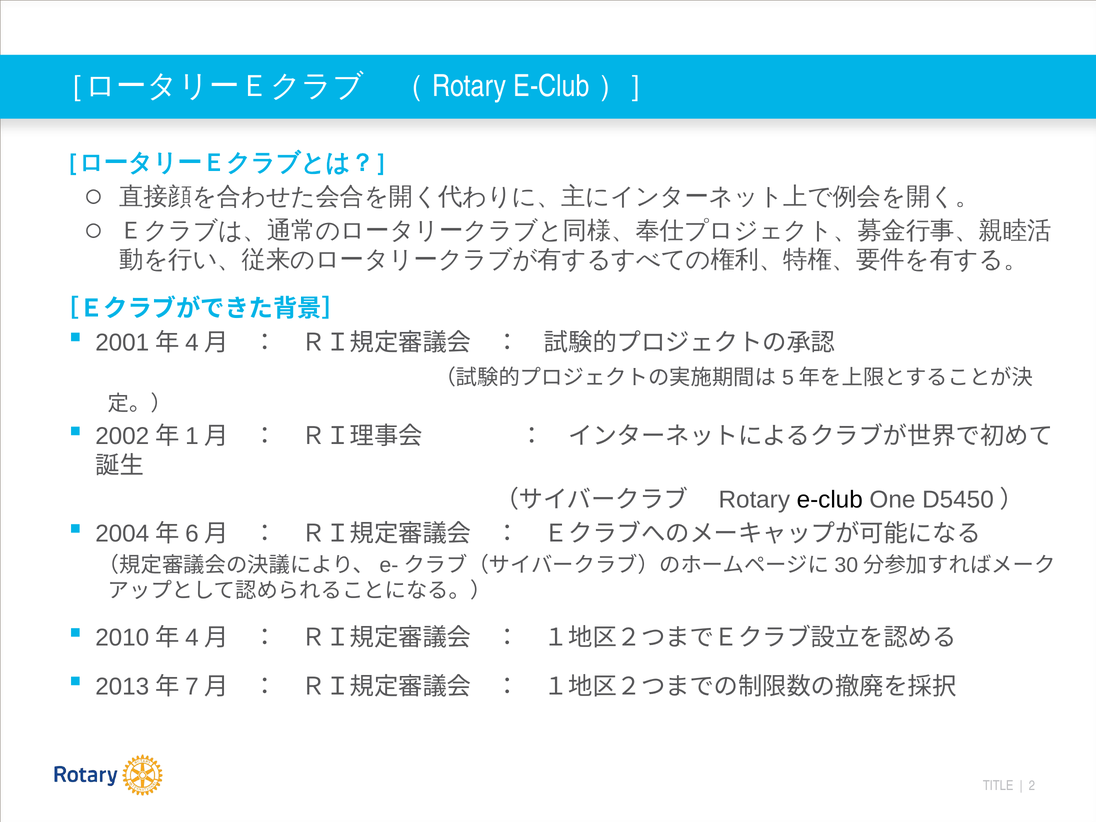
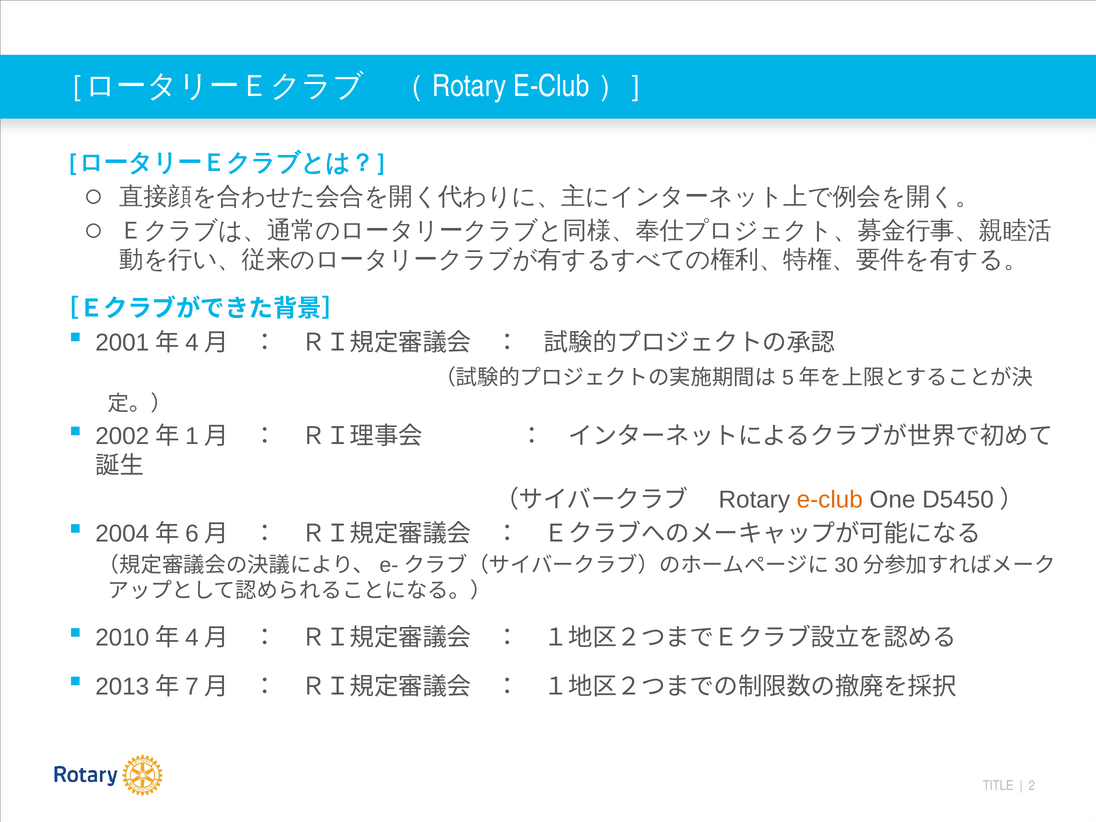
e-club colour: black -> orange
